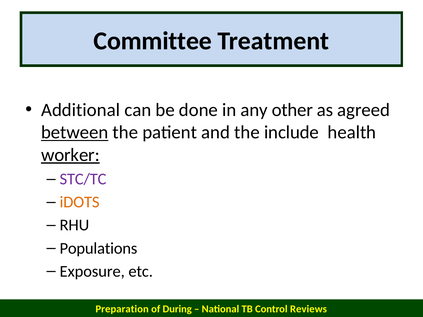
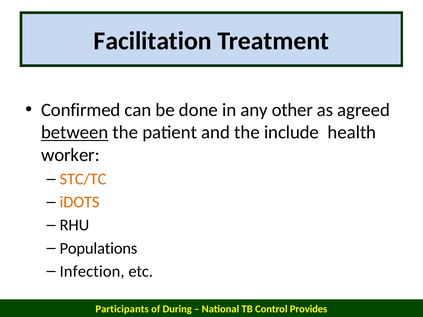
Committee: Committee -> Facilitation
Additional: Additional -> Confirmed
worker underline: present -> none
STC/TC colour: purple -> orange
Exposure: Exposure -> Infection
Preparation: Preparation -> Participants
Reviews: Reviews -> Provides
